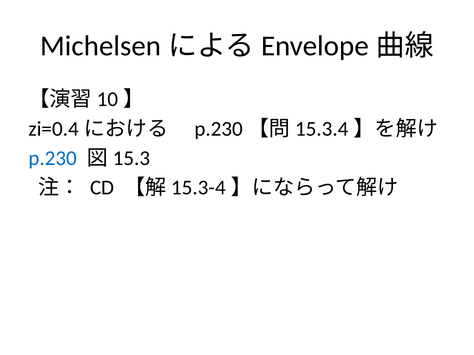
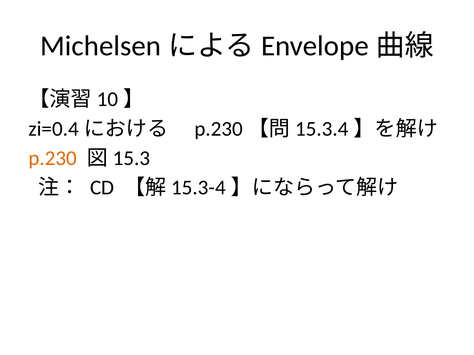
p.230 colour: blue -> orange
